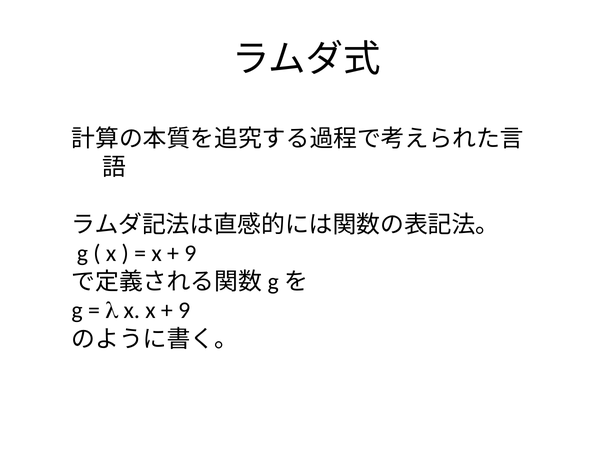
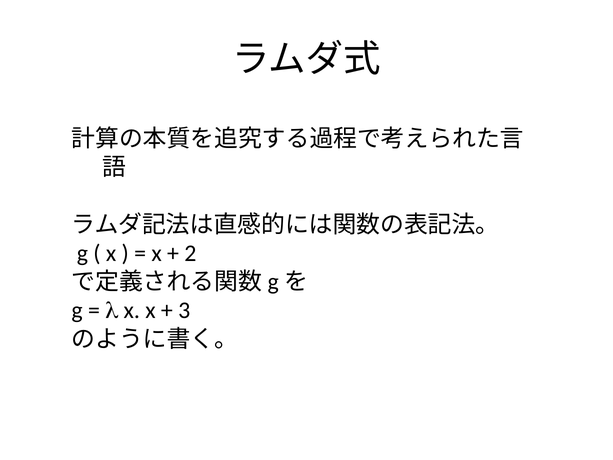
9 at (190, 253): 9 -> 2
9 at (184, 310): 9 -> 3
